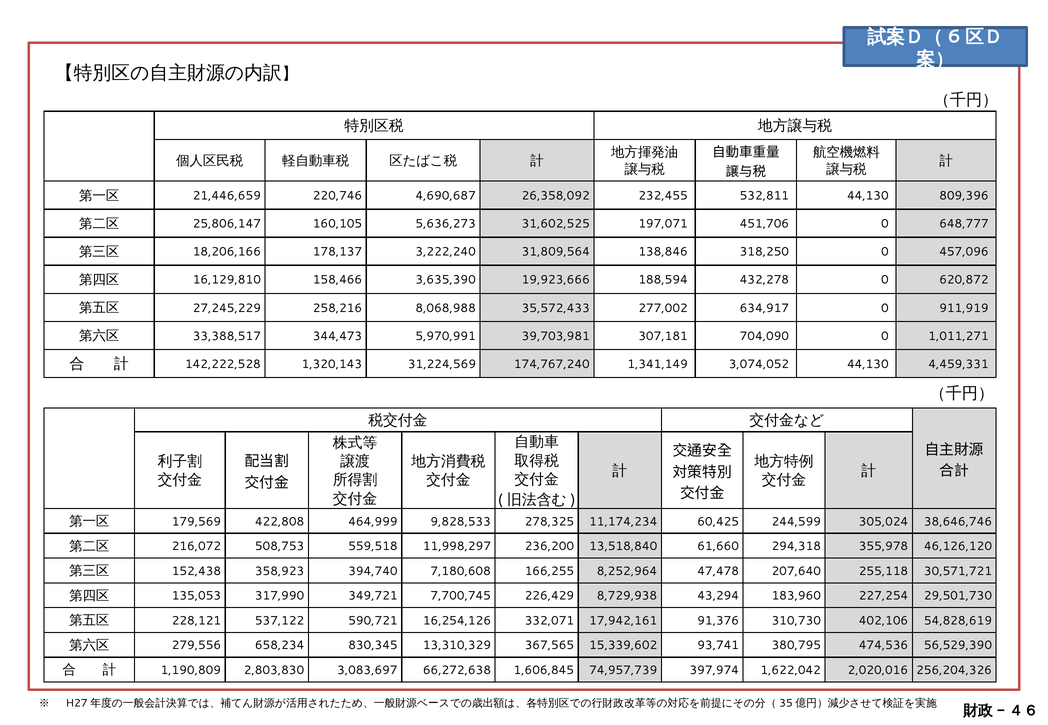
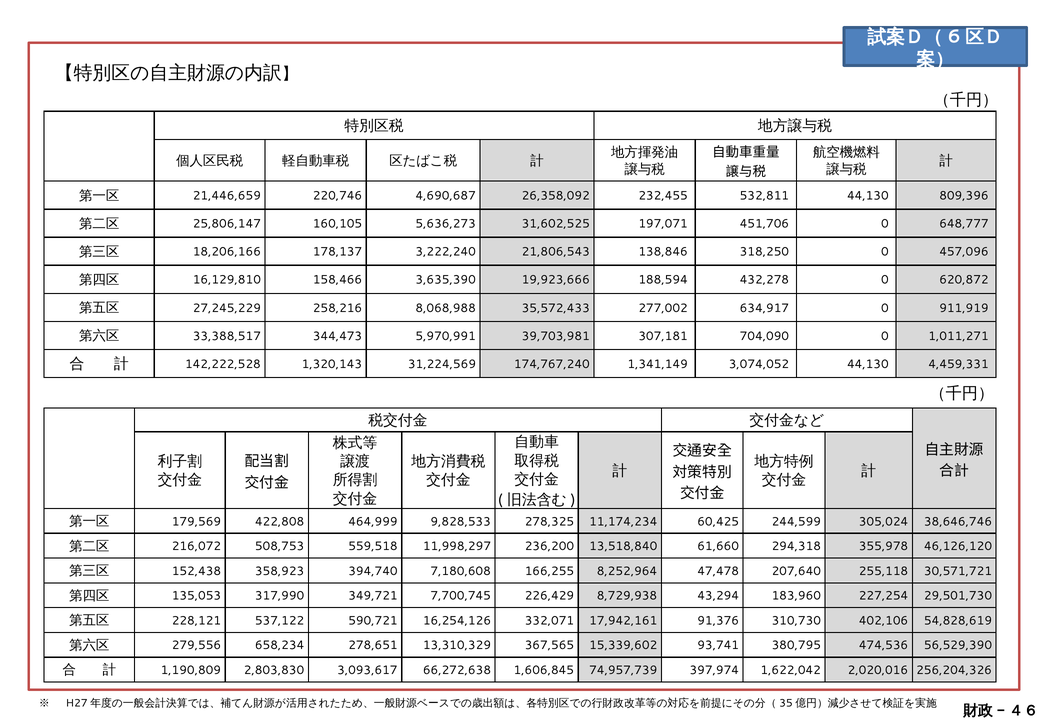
31,809,564: 31,809,564 -> 21,806,543
830,345: 830,345 -> 278,651
3,083,697: 3,083,697 -> 3,093,617
